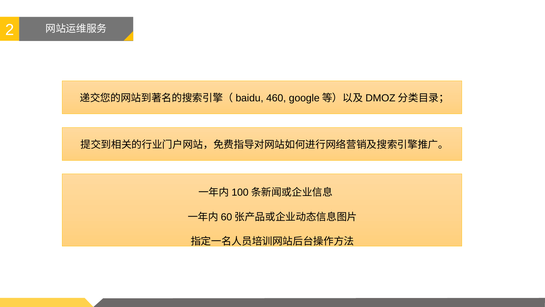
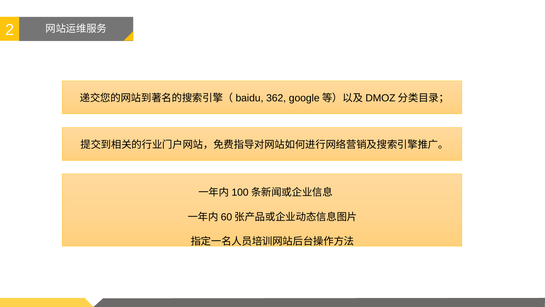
460: 460 -> 362
